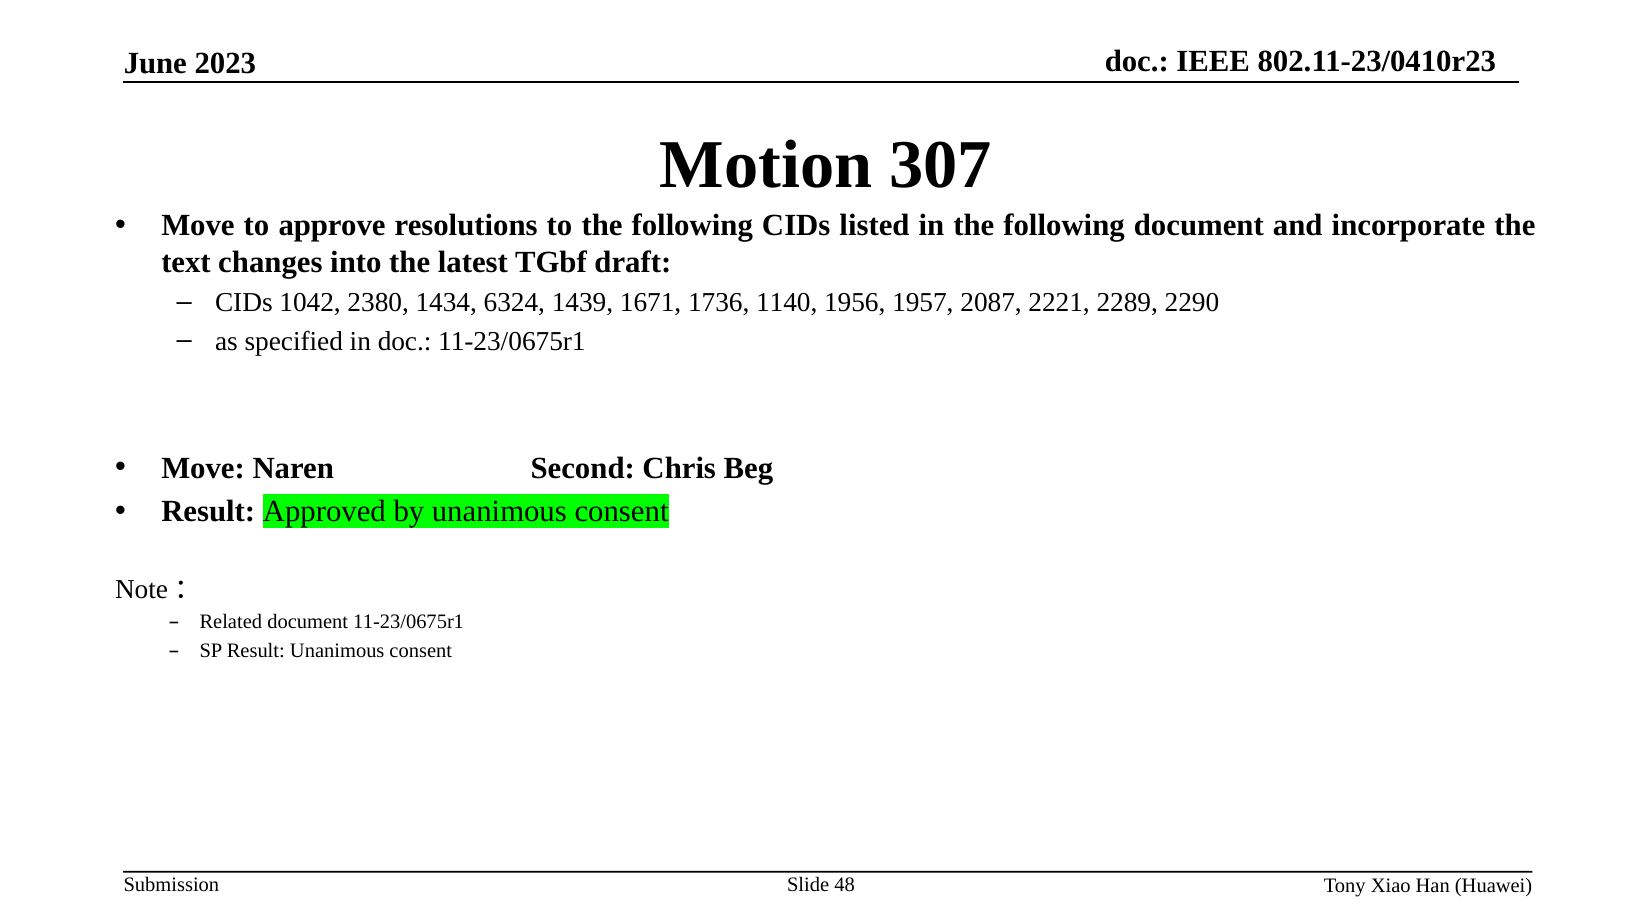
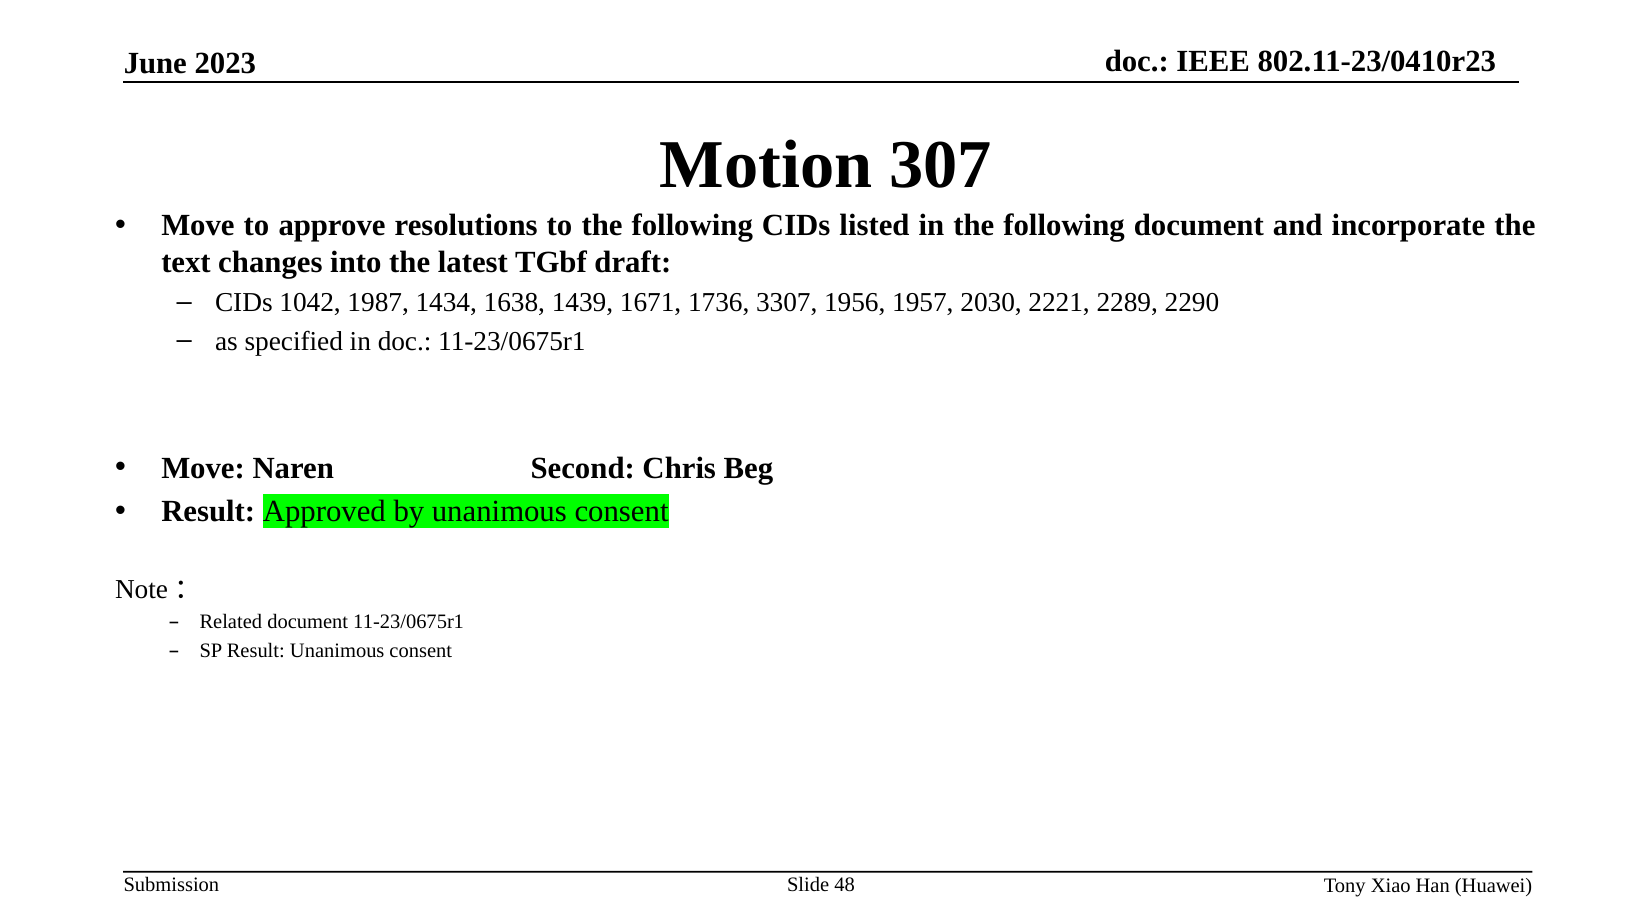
2380: 2380 -> 1987
6324: 6324 -> 1638
1140: 1140 -> 3307
2087: 2087 -> 2030
